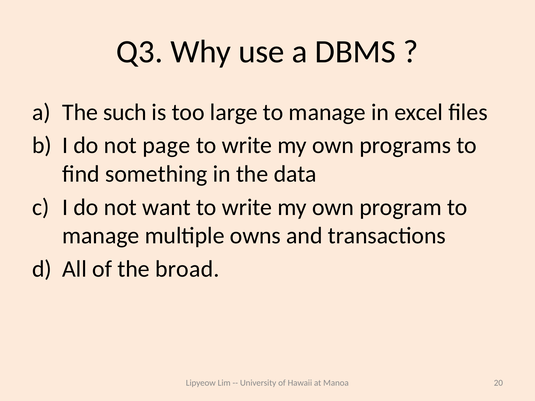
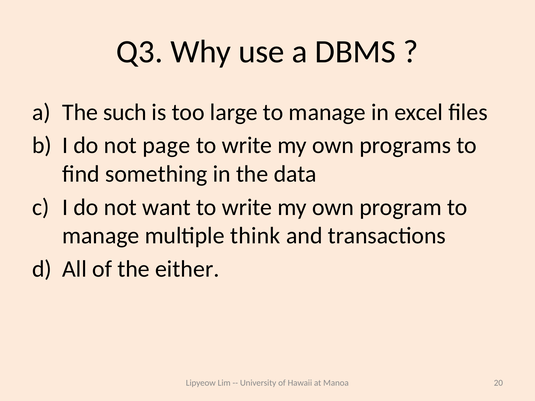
owns: owns -> think
broad: broad -> either
